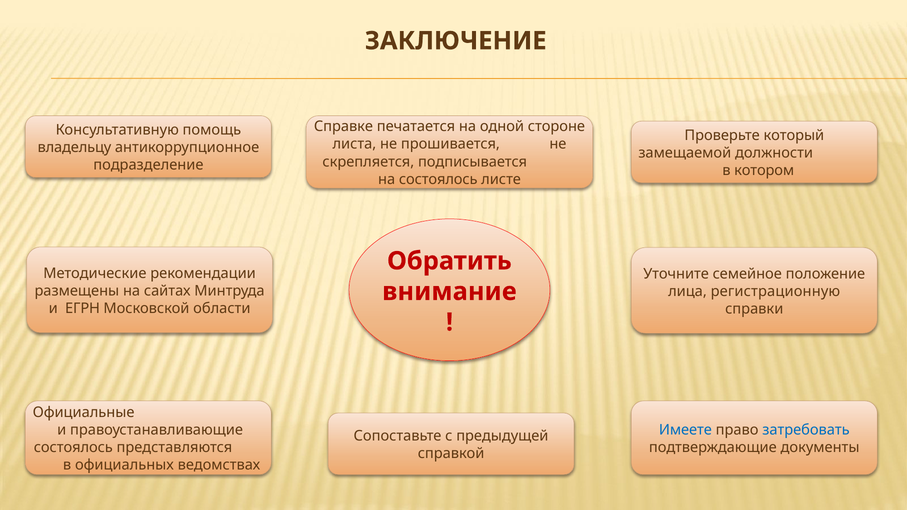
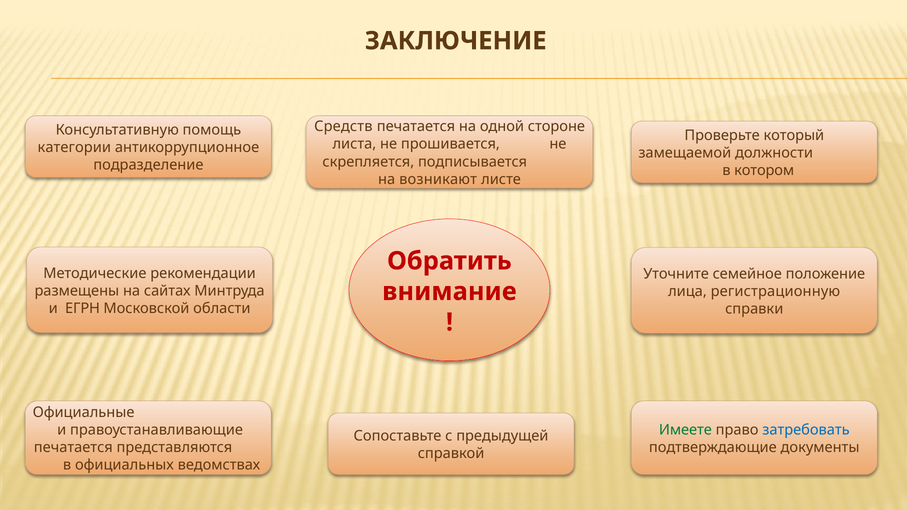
Справке: Справке -> Средств
владельцу: владельцу -> категории
на состоялось: состоялось -> возникают
Имеете colour: blue -> green
состоялось at (73, 448): состоялось -> печатается
